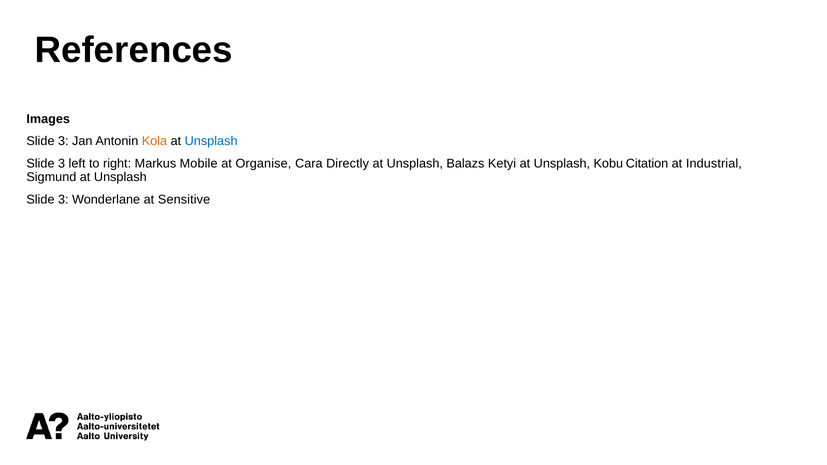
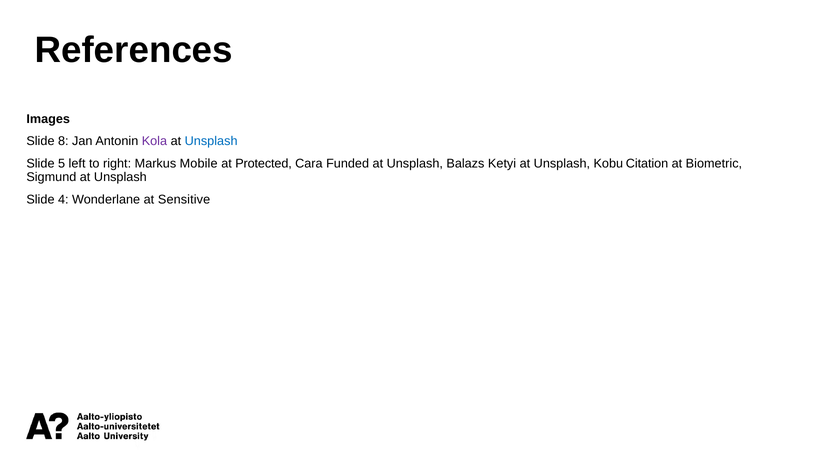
3 at (63, 141): 3 -> 8
Kola colour: orange -> purple
3 at (62, 164): 3 -> 5
Organise: Organise -> Protected
Directly: Directly -> Funded
Industrial: Industrial -> Biometric
3 at (63, 200): 3 -> 4
